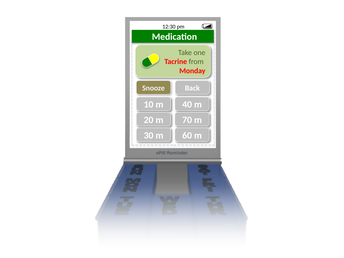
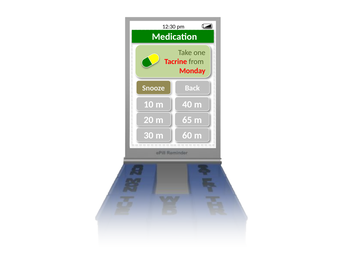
70: 70 -> 65
